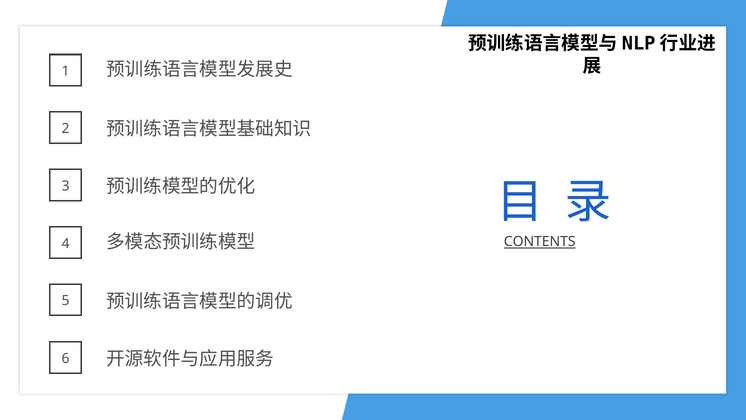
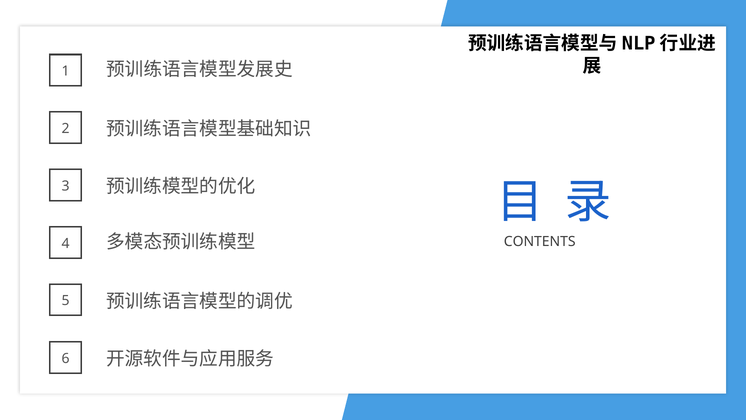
CONTENTS underline: present -> none
